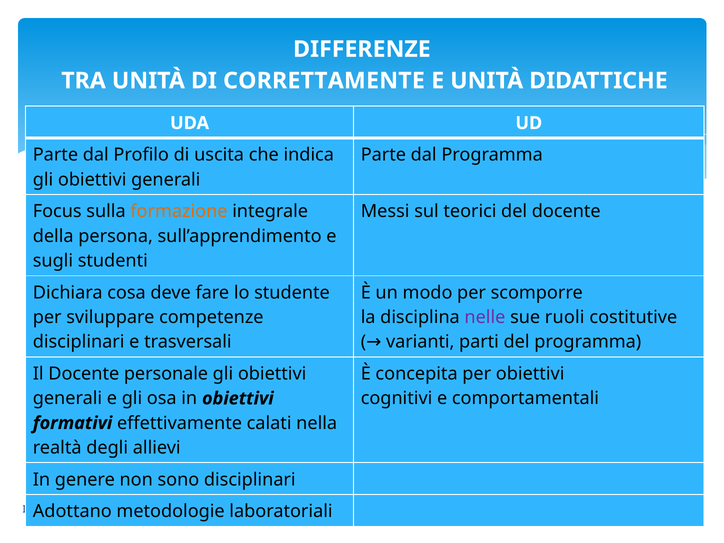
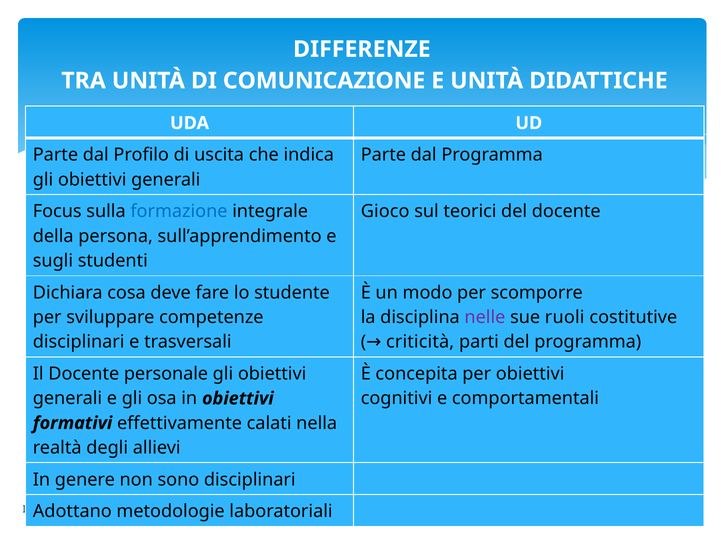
CORRETTAMENTE: CORRETTAMENTE -> COMUNICAZIONE
formazione colour: orange -> blue
Messi: Messi -> Gioco
varianti: varianti -> criticità
